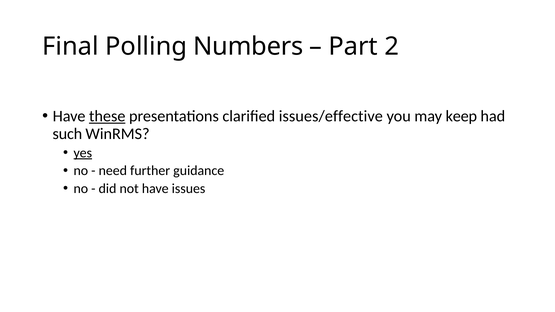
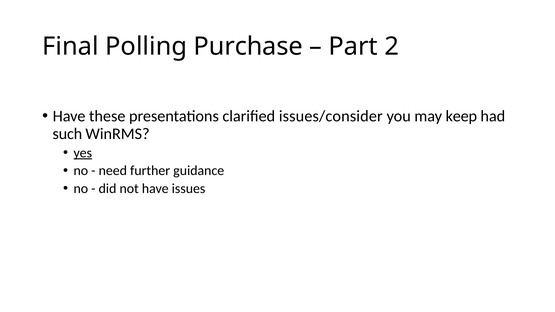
Numbers: Numbers -> Purchase
these underline: present -> none
issues/effective: issues/effective -> issues/consider
